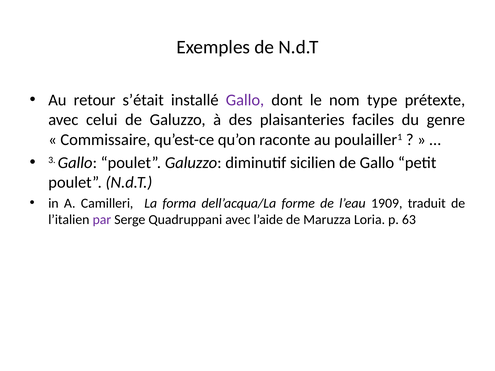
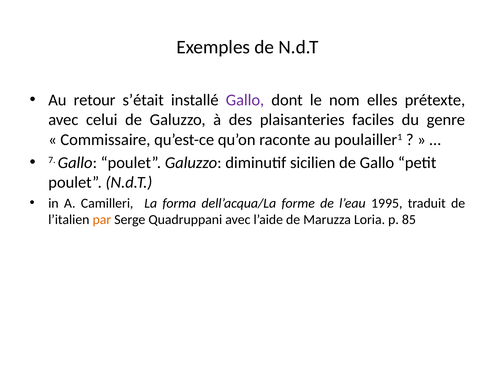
type: type -> elles
3: 3 -> 7
1909: 1909 -> 1995
par colour: purple -> orange
63: 63 -> 85
